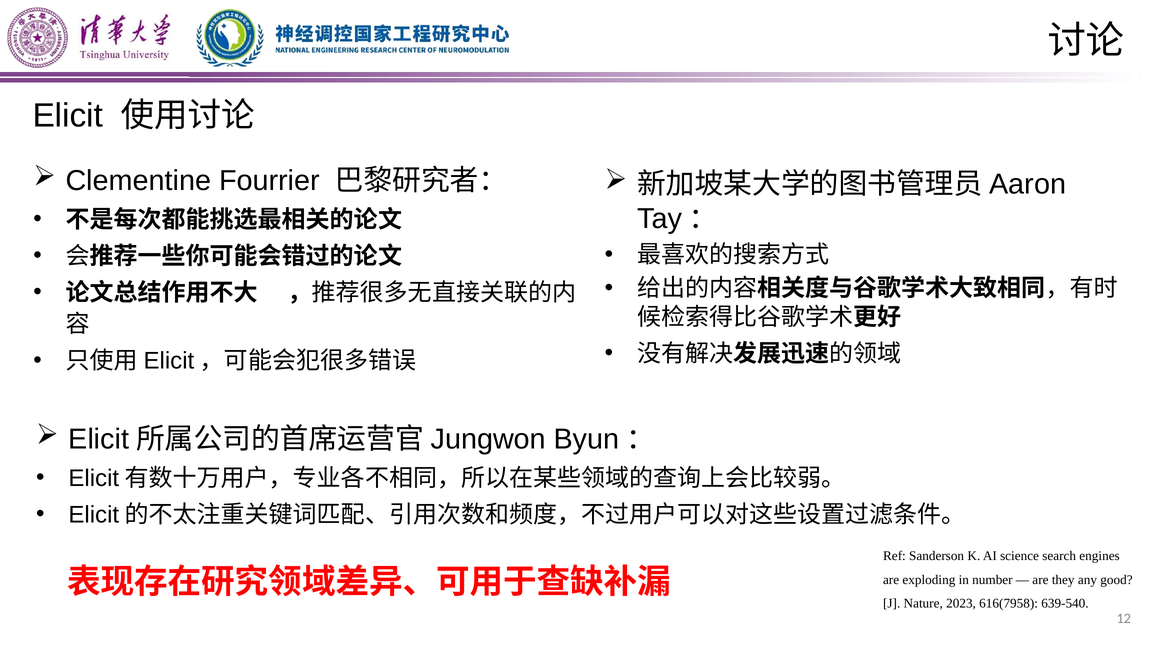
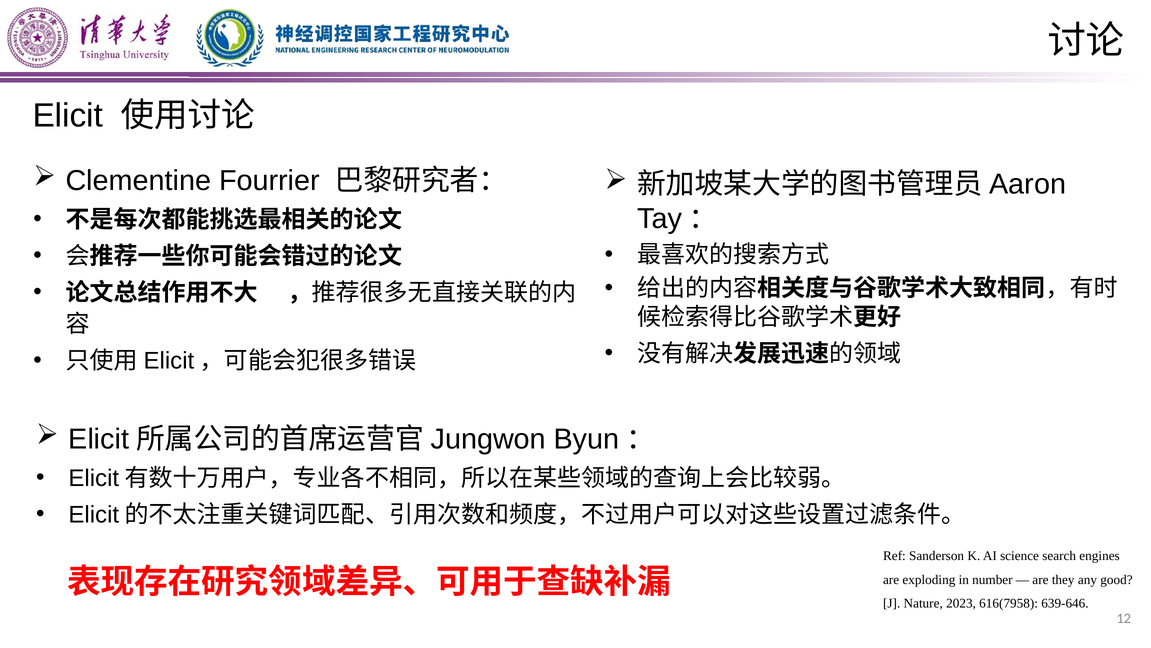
639-540: 639-540 -> 639-646
